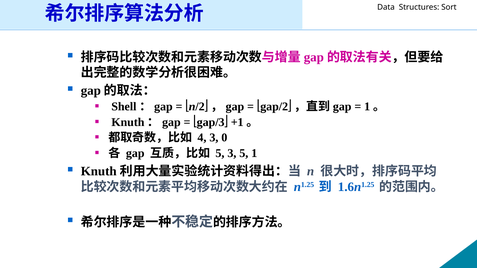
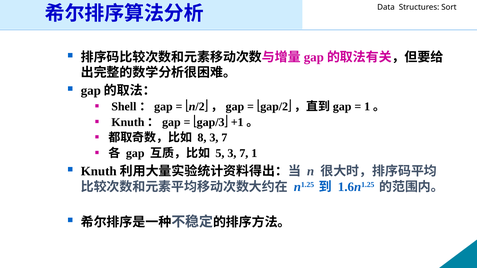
4: 4 -> 8
0 at (224, 138): 0 -> 7
5 3 5: 5 -> 7
